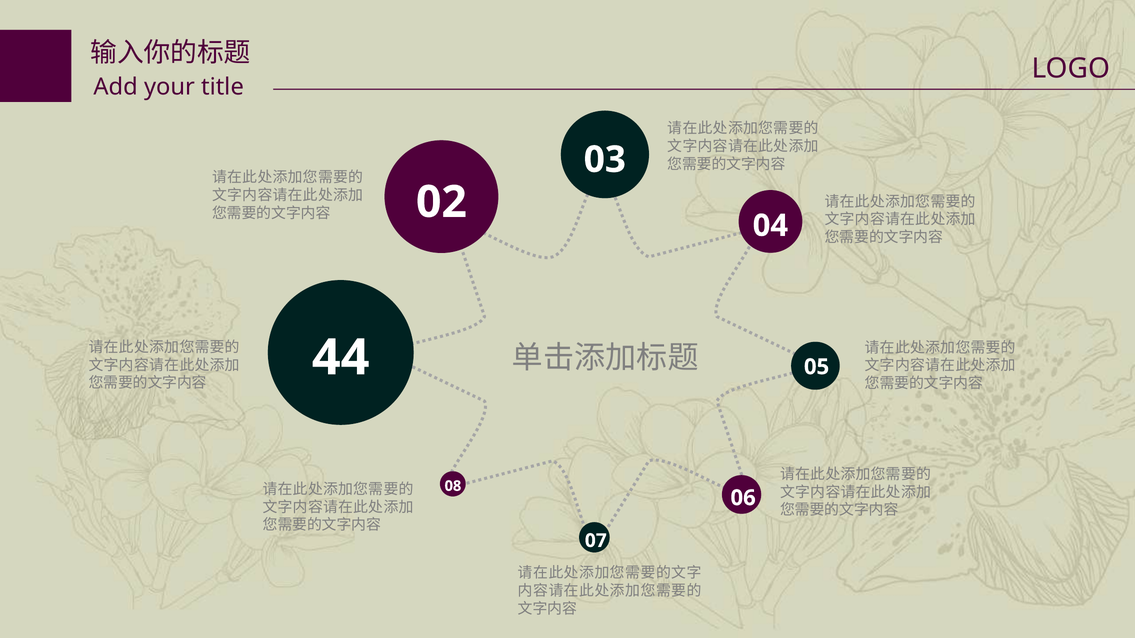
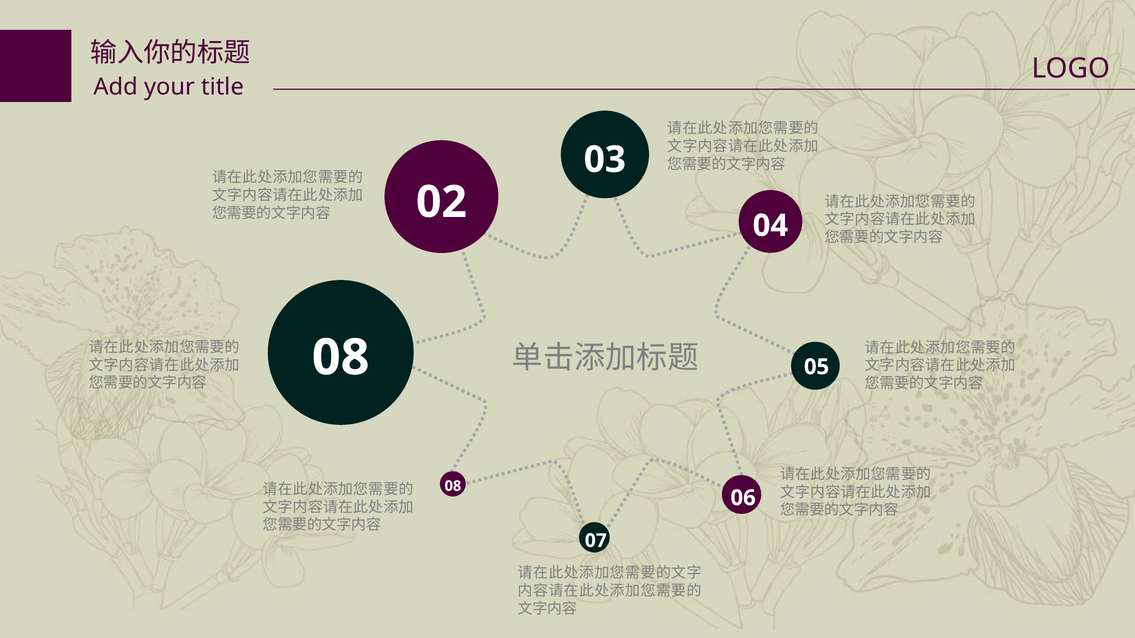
44 at (341, 358): 44 -> 08
